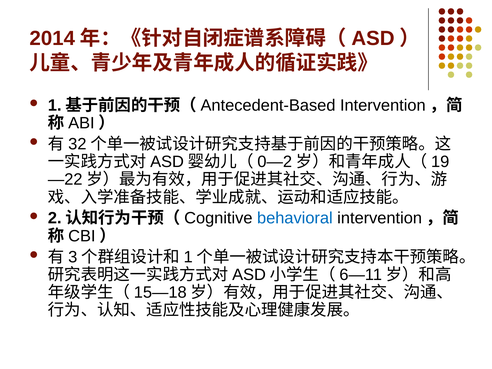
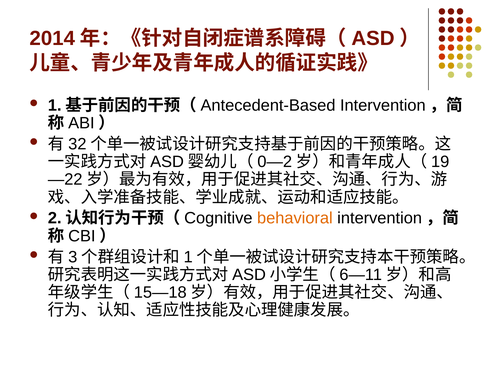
behavioral colour: blue -> orange
